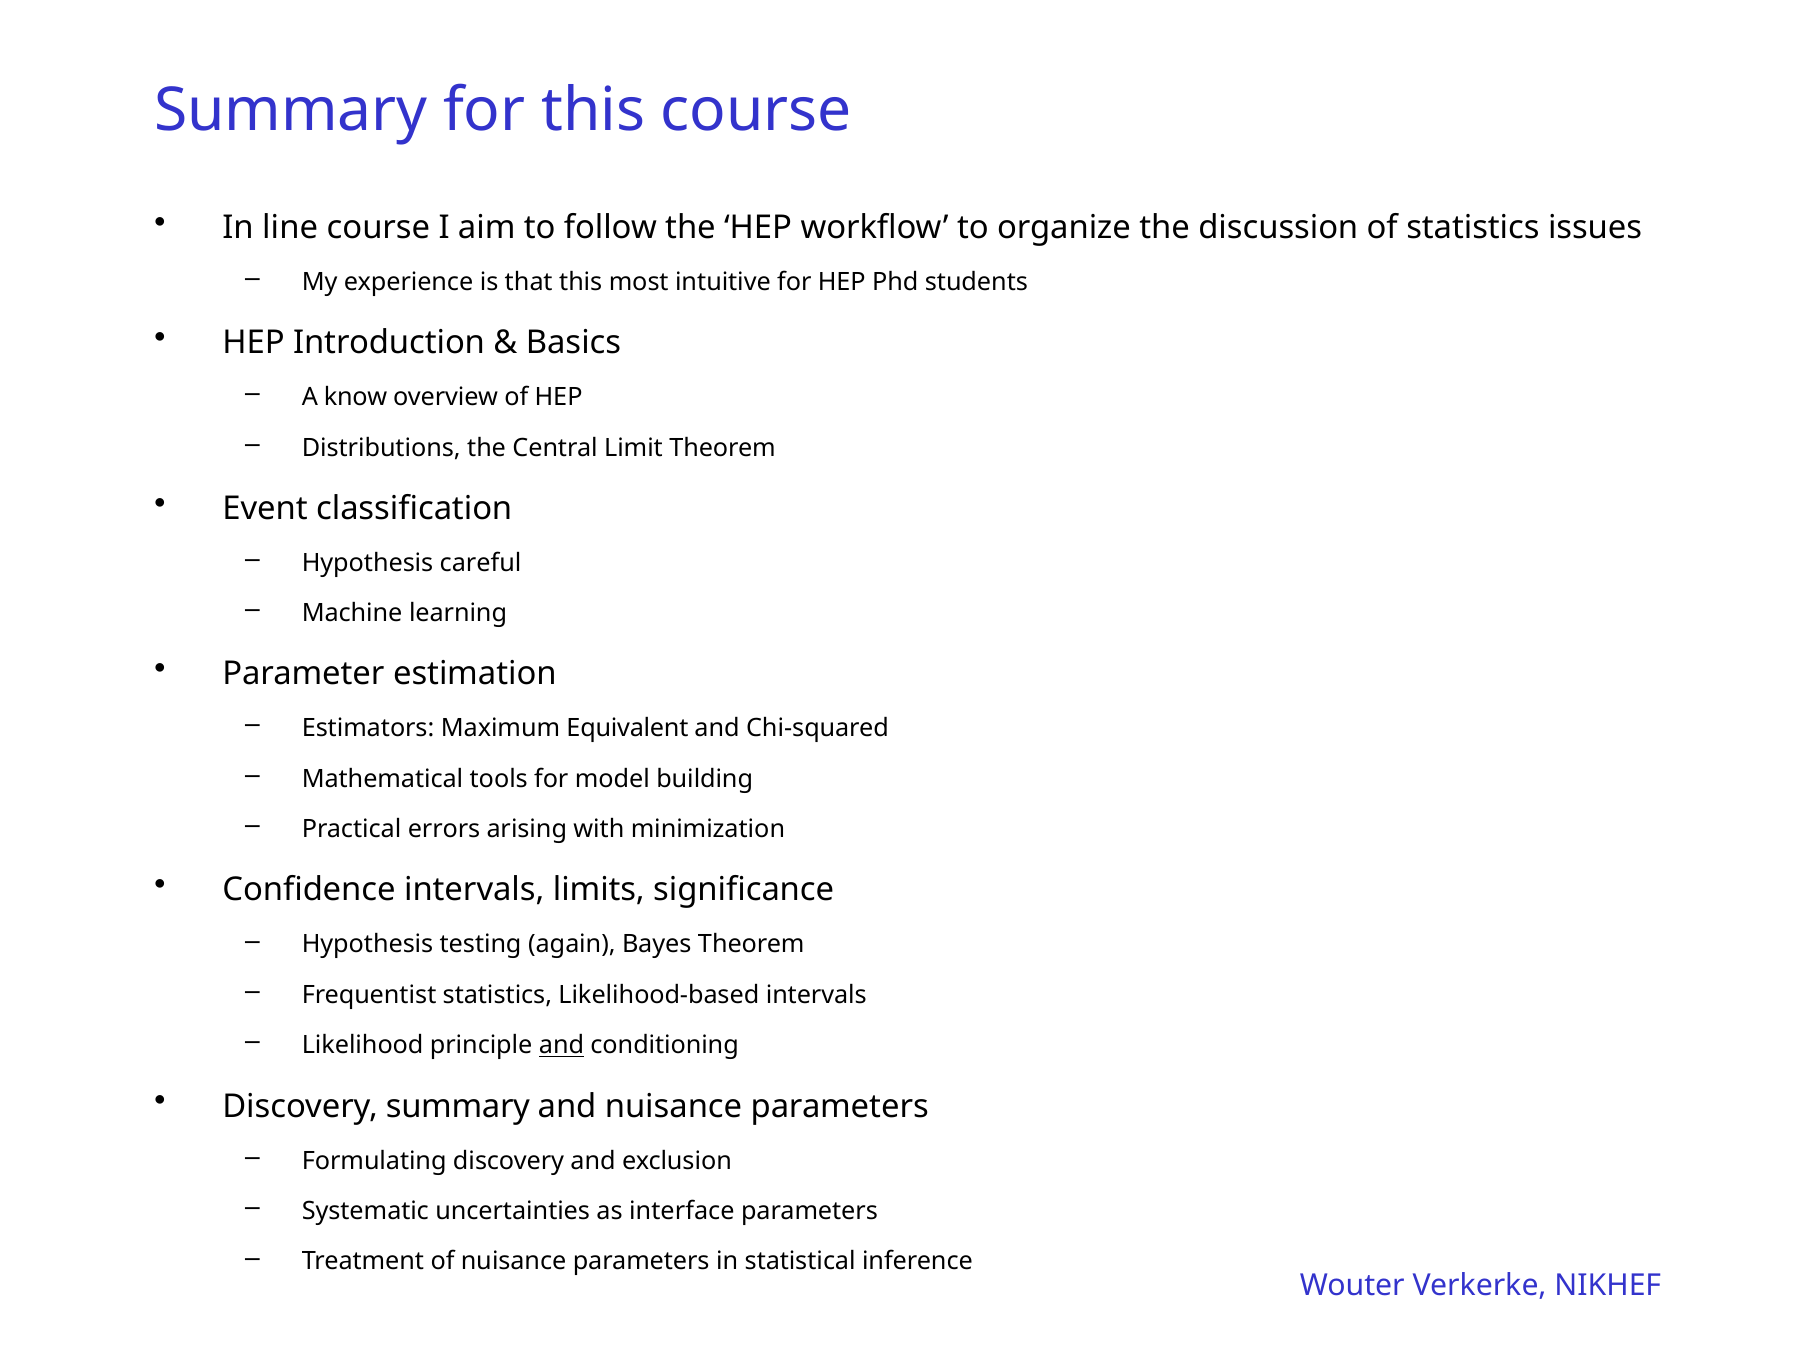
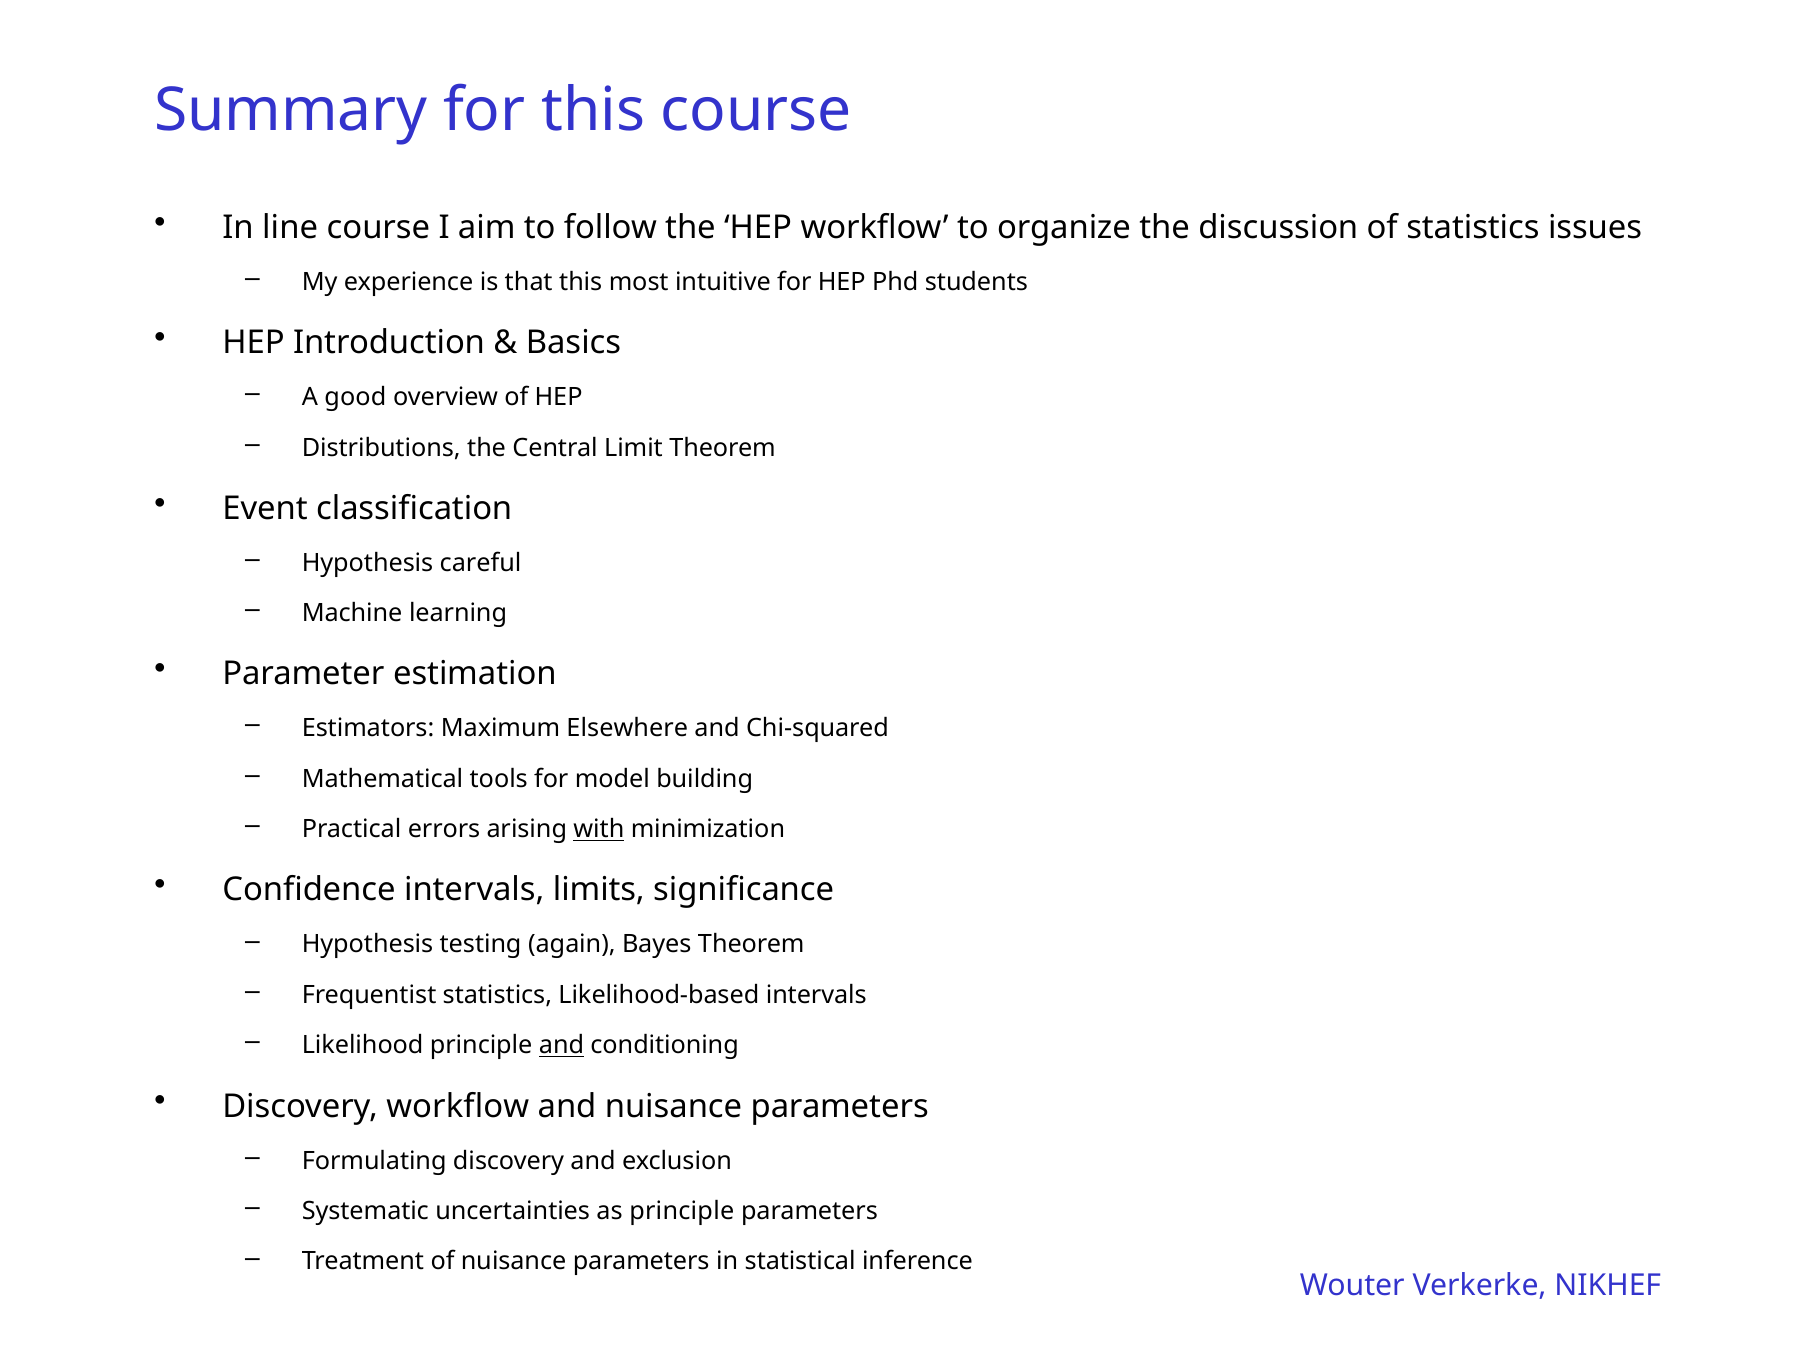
know: know -> good
Equivalent: Equivalent -> Elsewhere
with underline: none -> present
Discovery summary: summary -> workflow
as interface: interface -> principle
